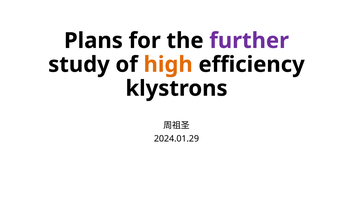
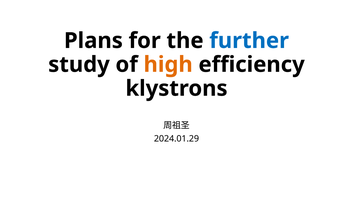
further colour: purple -> blue
